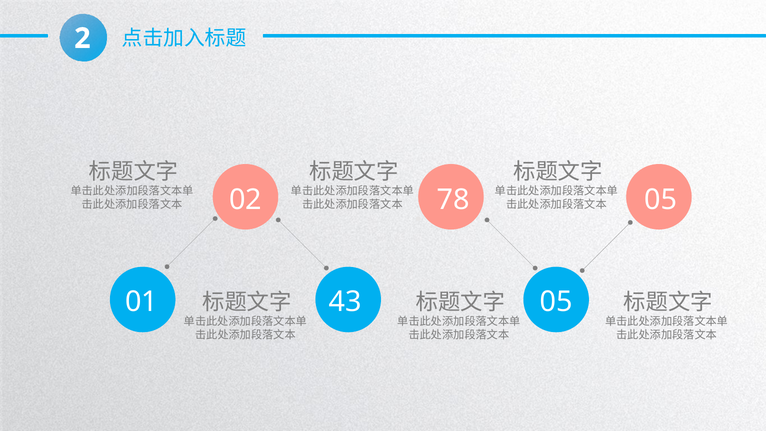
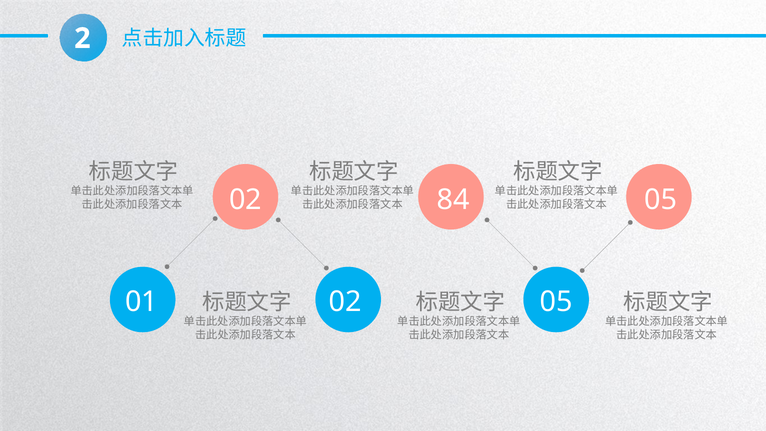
78: 78 -> 84
01 43: 43 -> 02
